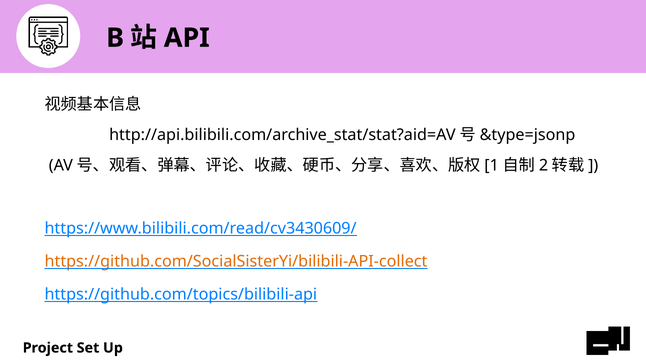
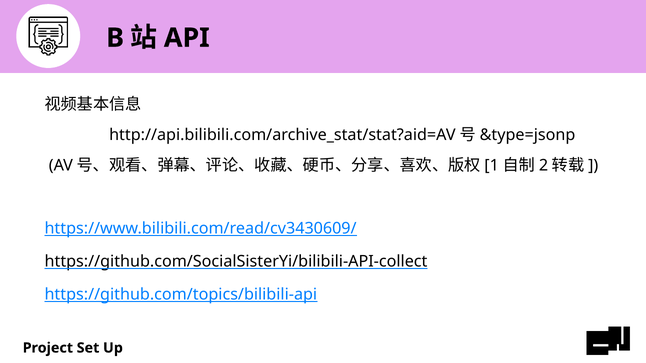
https://github.com/SocialSisterYi/bilibili-API-collect colour: orange -> black
